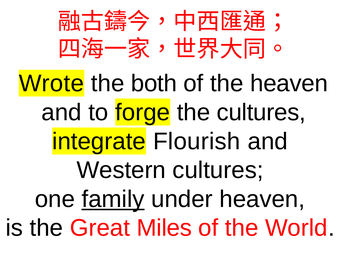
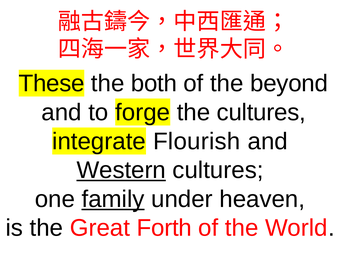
Wrote: Wrote -> These
the heaven: heaven -> beyond
Western underline: none -> present
Miles: Miles -> Forth
